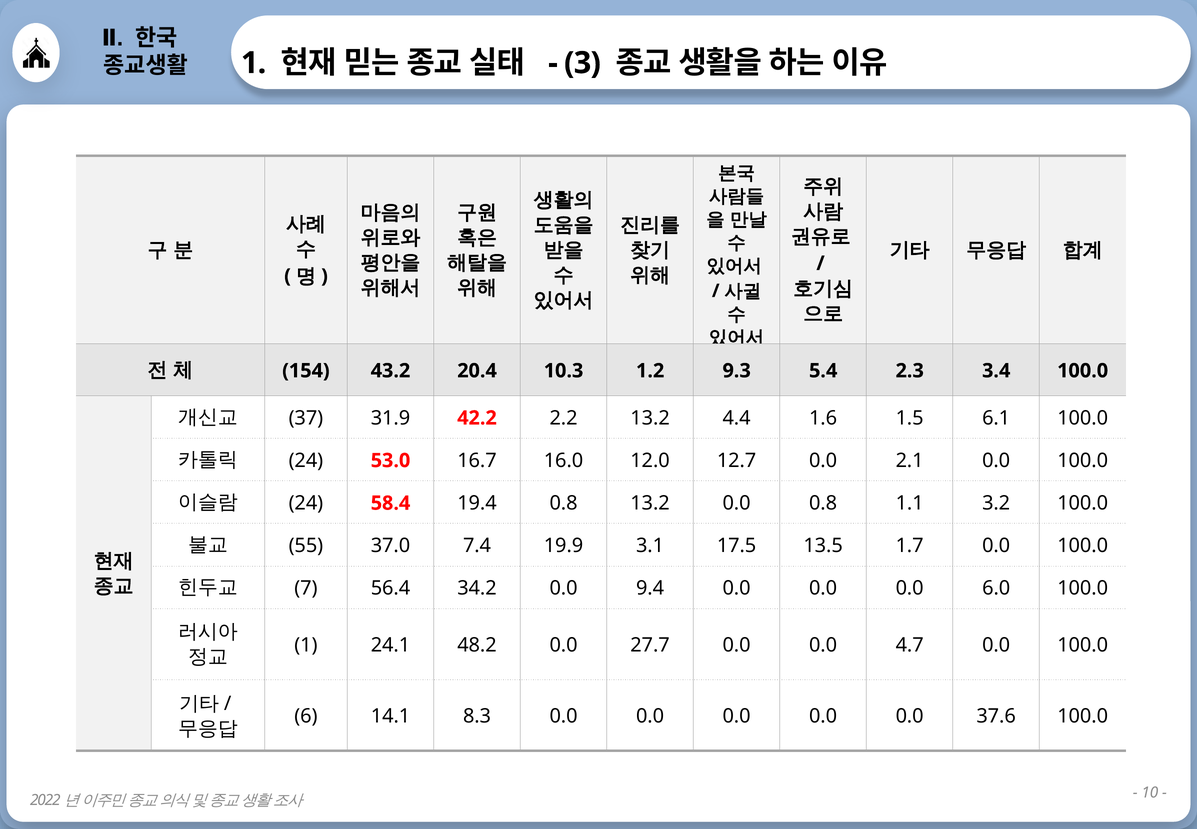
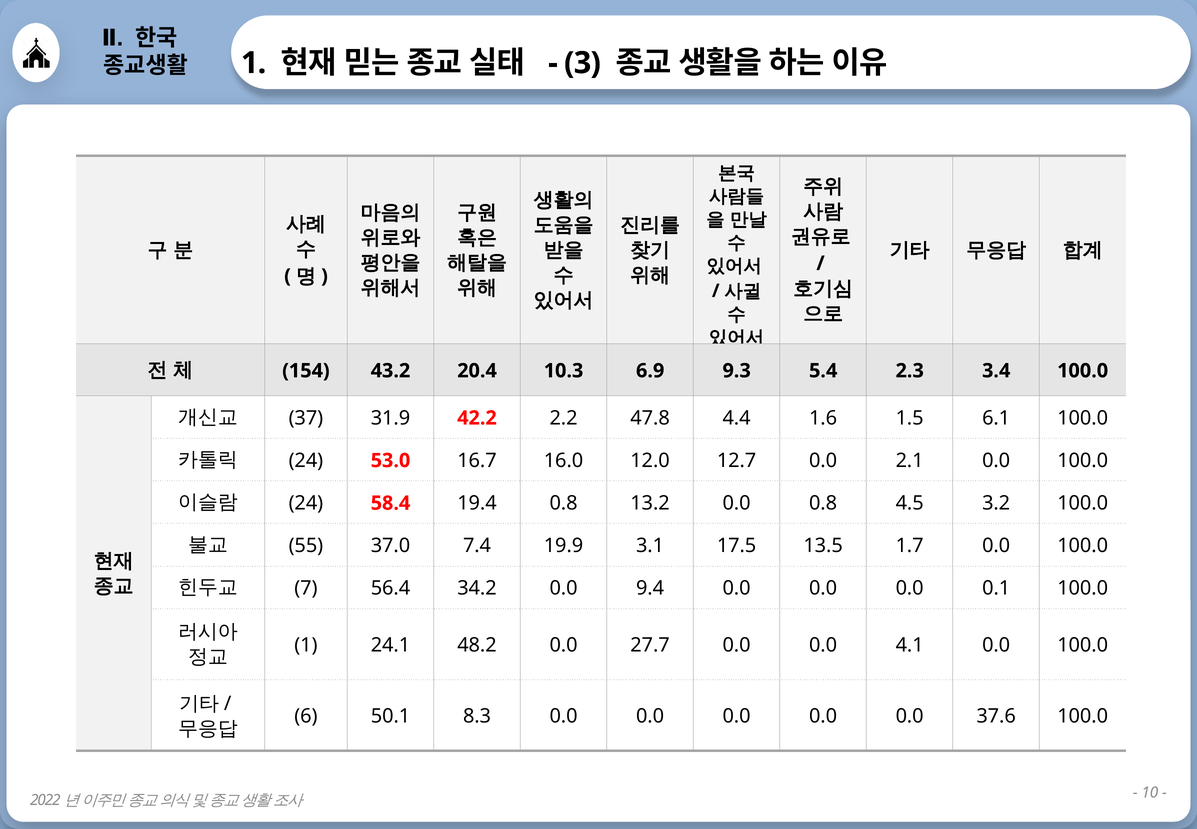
1.2: 1.2 -> 6.9
2.2 13.2: 13.2 -> 47.8
1.1: 1.1 -> 4.5
6.0: 6.0 -> 0.1
4.7: 4.7 -> 4.1
14.1: 14.1 -> 50.1
